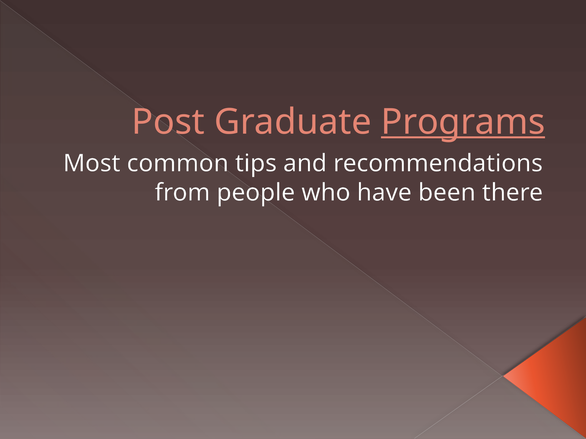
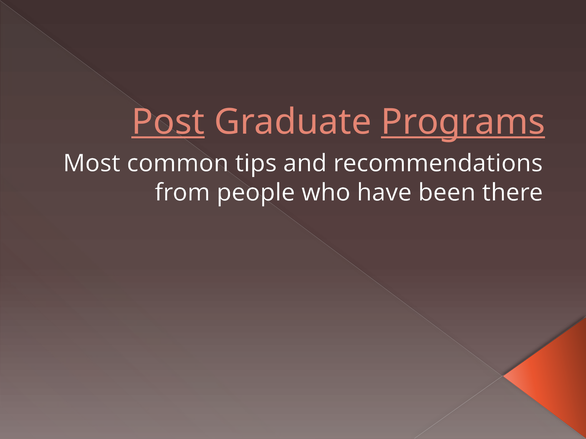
Post underline: none -> present
